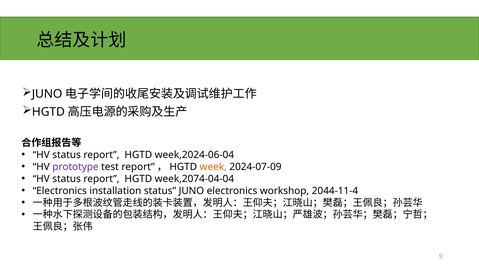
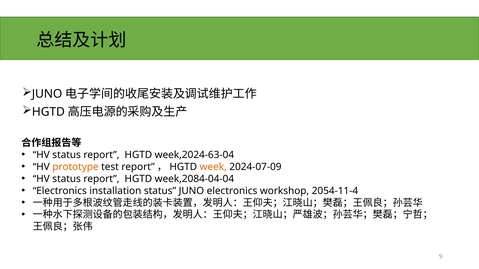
week,2024-06-04: week,2024-06-04 -> week,2024-63-04
prototype colour: purple -> orange
week,2074-04-04: week,2074-04-04 -> week,2084-04-04
2044-11-4: 2044-11-4 -> 2054-11-4
